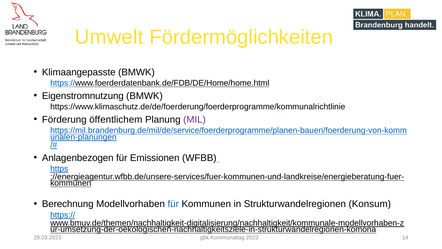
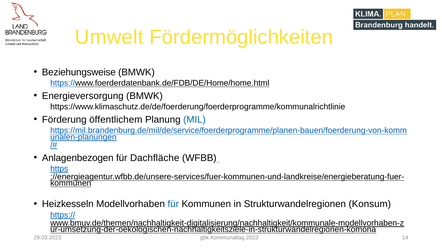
Klimaangepasste: Klimaangepasste -> Beziehungsweise
Eigenstromnutzung: Eigenstromnutzung -> Energieversorgung
MIL colour: purple -> blue
Emissionen: Emissionen -> Dachfläche
Berechnung: Berechnung -> Heizkesseln
